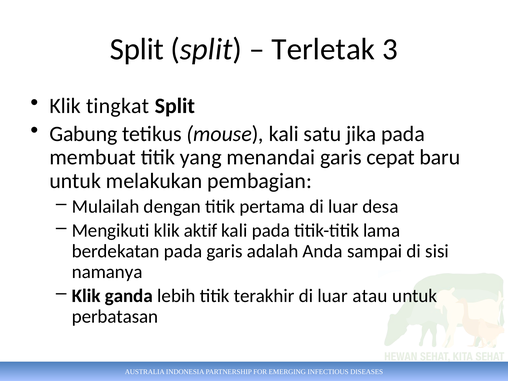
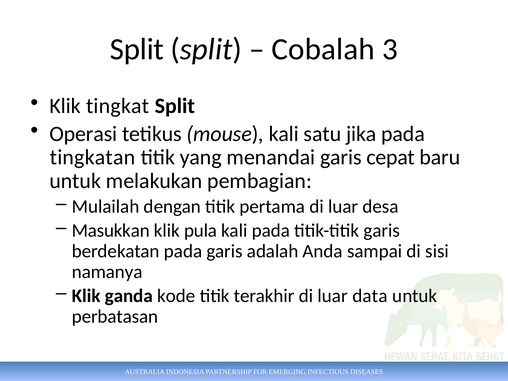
Terletak: Terletak -> Cobalah
Gabung: Gabung -> Operasi
membuat: membuat -> tingkatan
Mengikuti: Mengikuti -> Masukkan
aktif: aktif -> pula
titik-titik lama: lama -> garis
lebih: lebih -> kode
atau: atau -> data
